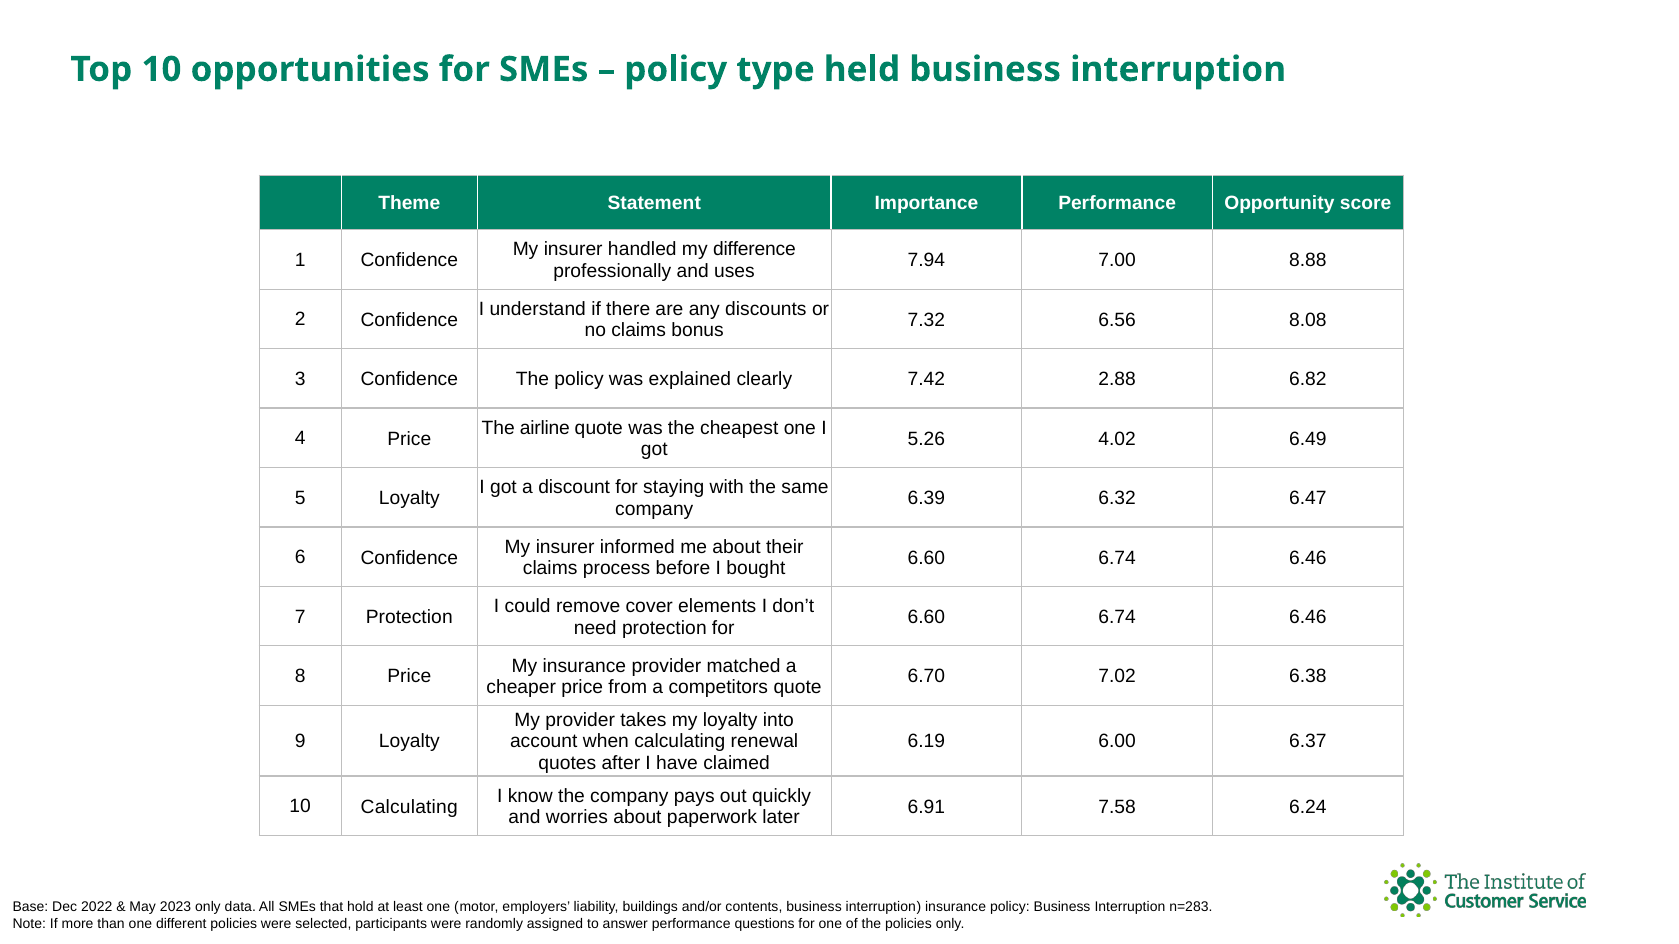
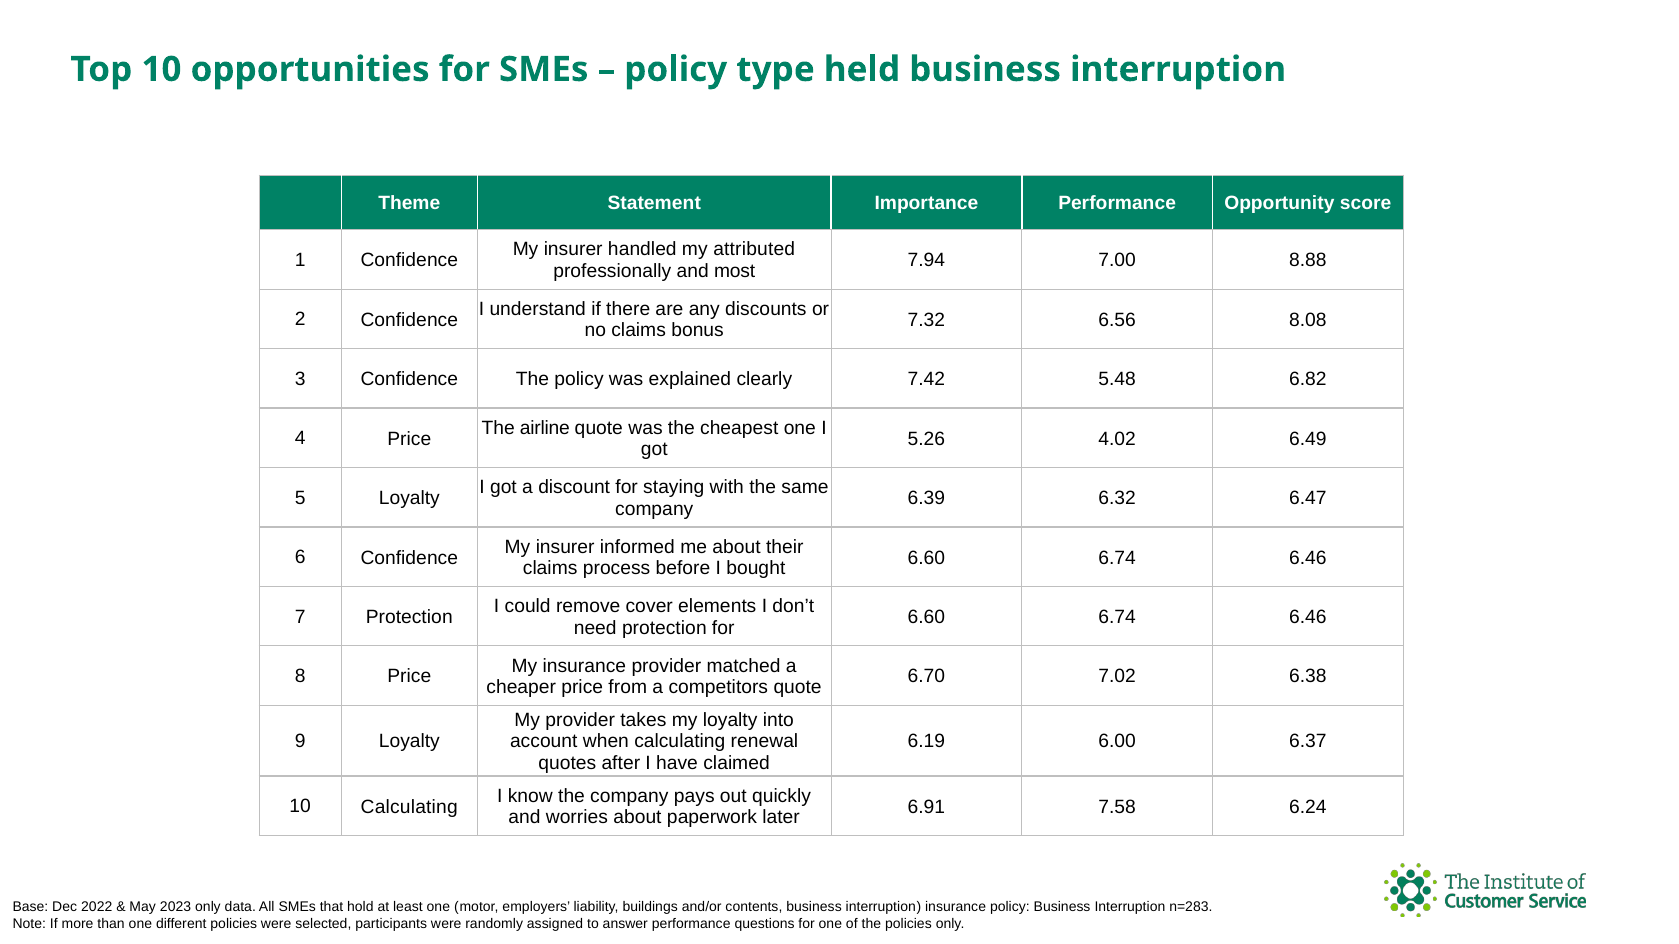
difference: difference -> attributed
uses: uses -> most
2.88: 2.88 -> 5.48
